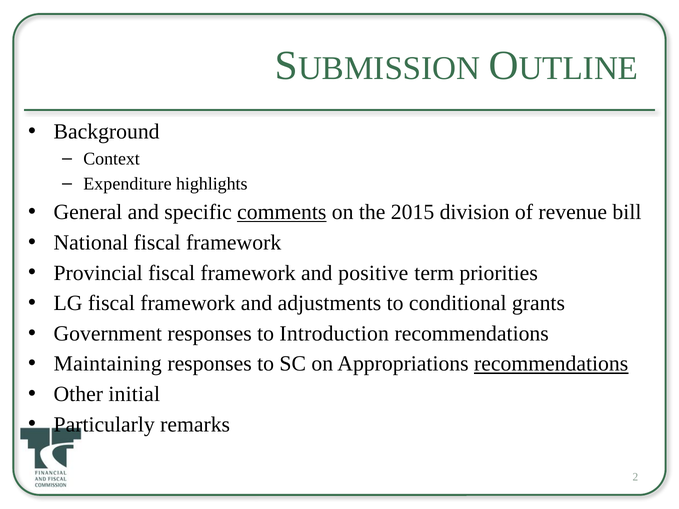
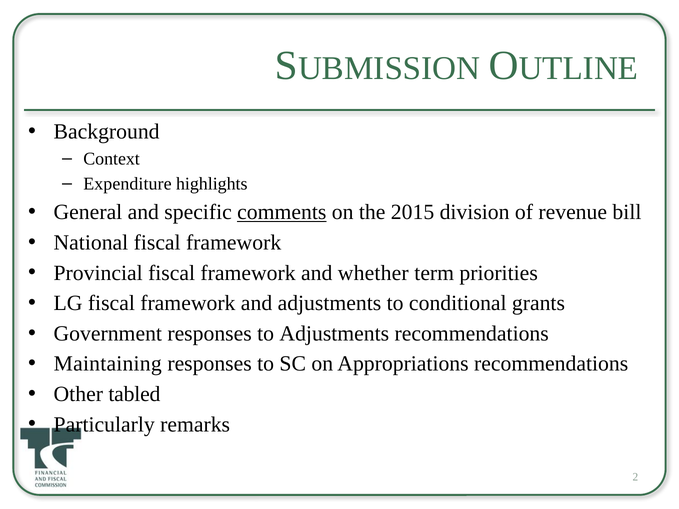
positive: positive -> whether
to Introduction: Introduction -> Adjustments
recommendations at (551, 364) underline: present -> none
initial: initial -> tabled
